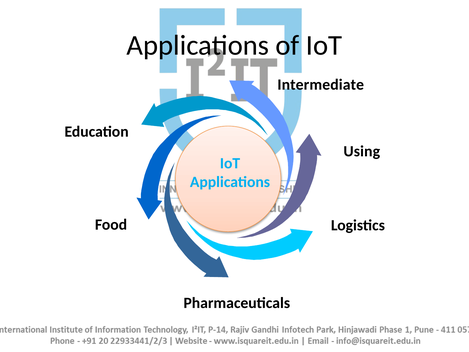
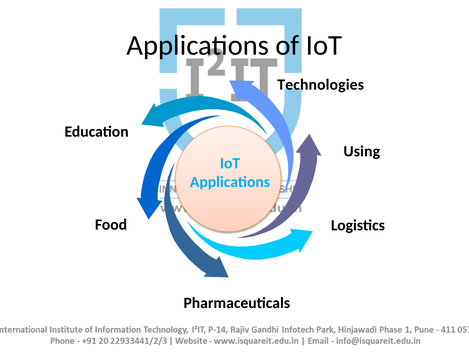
Intermediate: Intermediate -> Technologies
